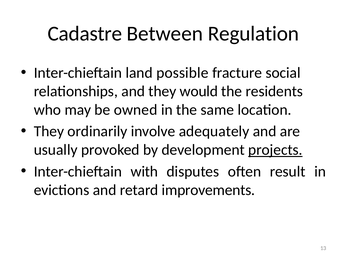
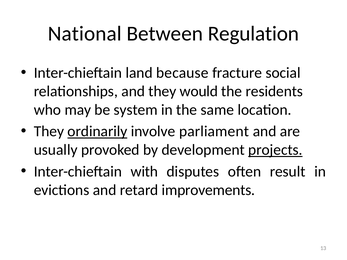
Cadastre: Cadastre -> National
possible: possible -> because
owned: owned -> system
ordinarily underline: none -> present
adequately: adequately -> parliament
